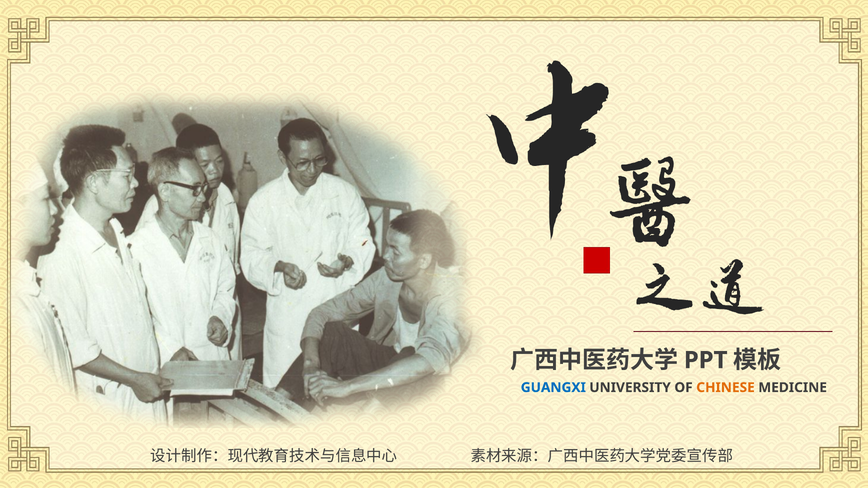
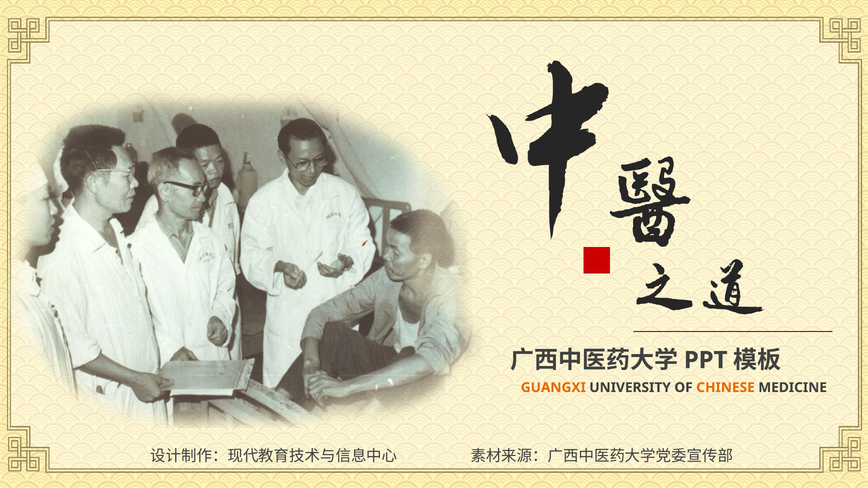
GUANGXI colour: blue -> orange
